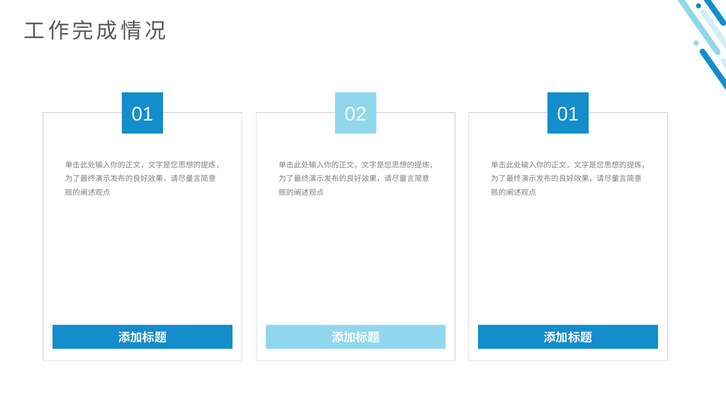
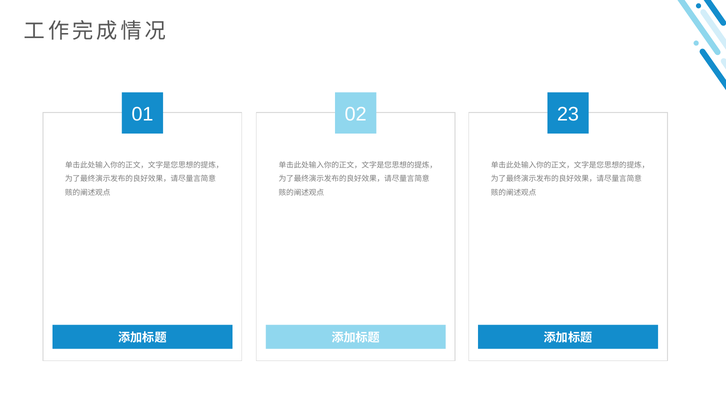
02 01: 01 -> 23
